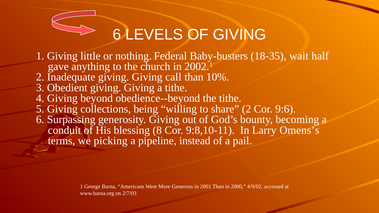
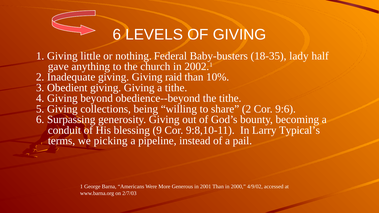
wait: wait -> lady
call: call -> raid
8: 8 -> 9
Omens’s: Omens’s -> Typical’s
